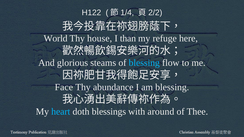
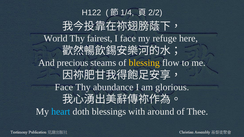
house: house -> fairest
I than: than -> face
glorious: glorious -> precious
blessing at (144, 63) colour: light blue -> yellow
am blessing: blessing -> glorious
